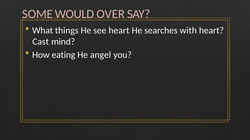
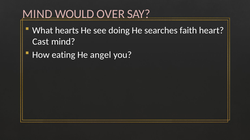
SOME at (37, 14): SOME -> MIND
things: things -> hearts
see heart: heart -> doing
with: with -> faith
